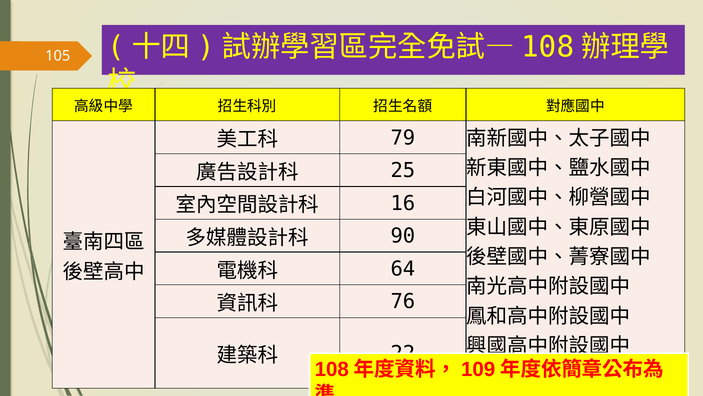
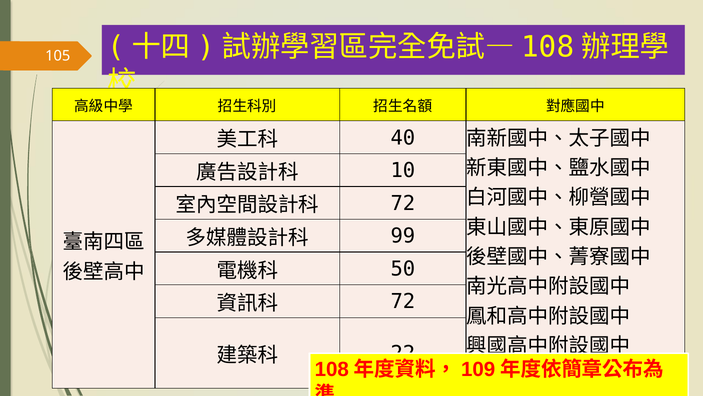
79: 79 -> 40
25: 25 -> 10
16 at (403, 203): 16 -> 72
90: 90 -> 99
64: 64 -> 50
76 at (403, 301): 76 -> 72
